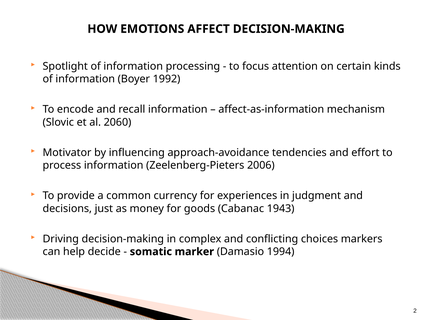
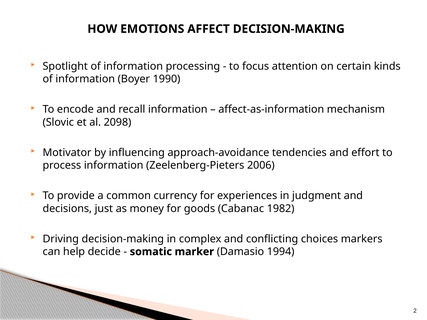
1992: 1992 -> 1990
2060: 2060 -> 2098
1943: 1943 -> 1982
